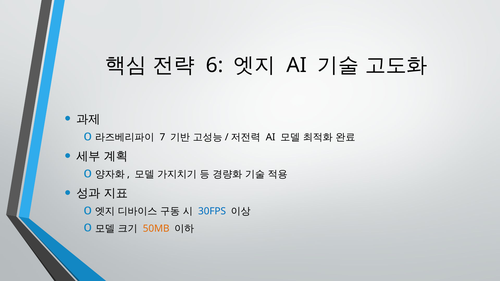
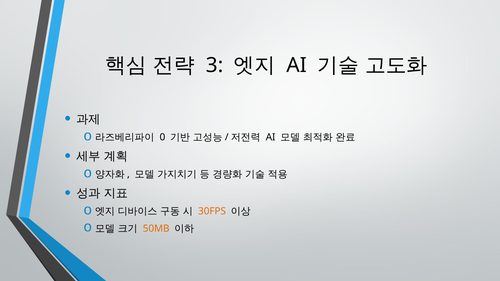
6: 6 -> 3
7: 7 -> 0
30FPS colour: blue -> orange
